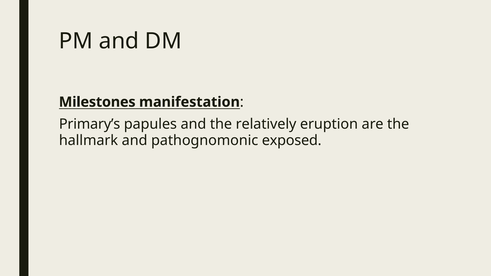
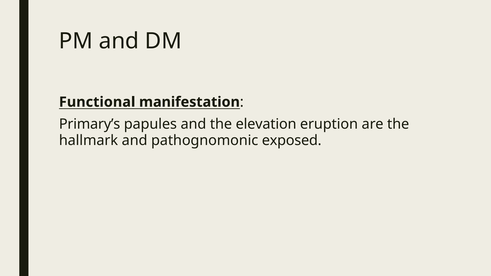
Milestones: Milestones -> Functional
relatively: relatively -> elevation
